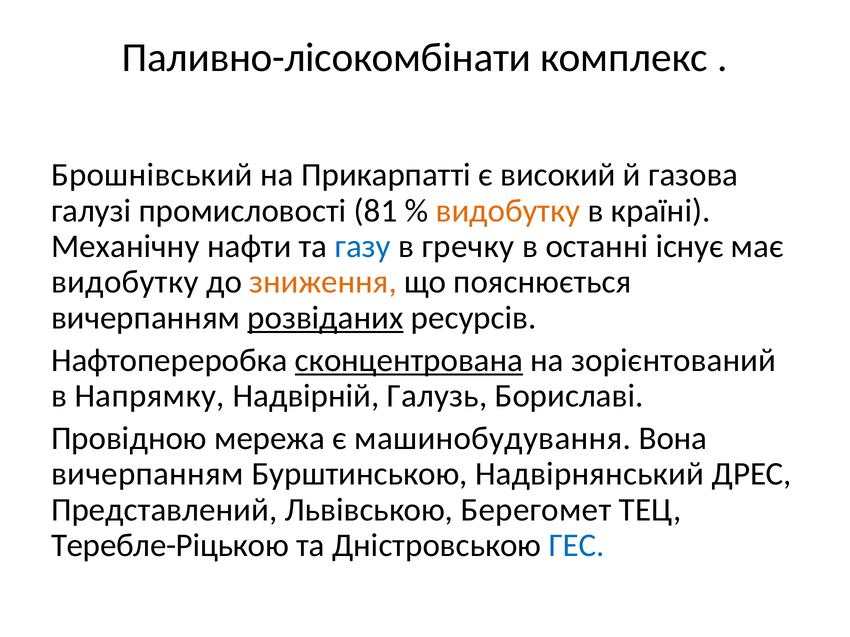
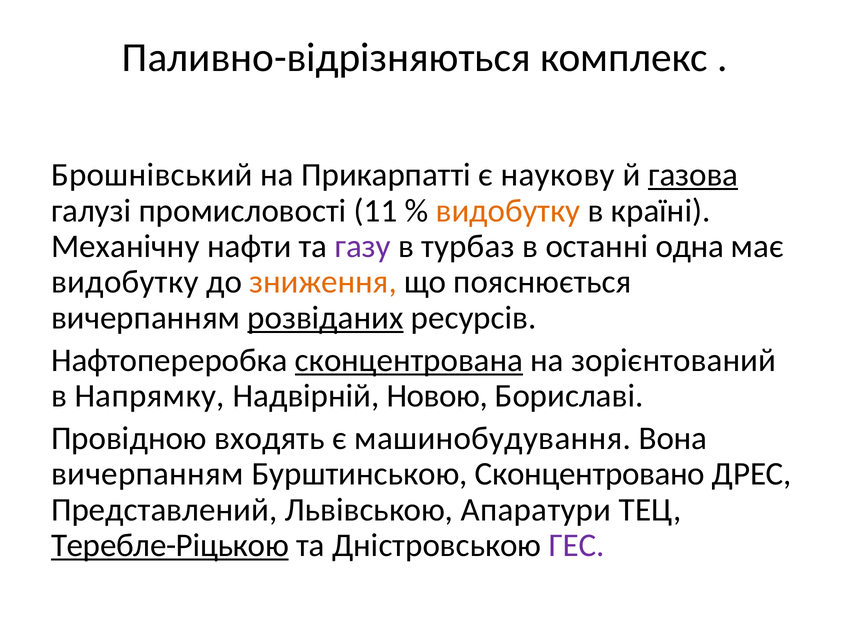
Паливно-лісокомбінати: Паливно-лісокомбінати -> Паливно-відрізняються
високий: високий -> наукову
газова underline: none -> present
81: 81 -> 11
газу colour: blue -> purple
гречку: гречку -> турбаз
існує: існує -> одна
Галузь: Галузь -> Новою
мережа: мережа -> входять
Надвірнянський: Надвірнянський -> Сконцентровано
Берегомет: Берегомет -> Апаратури
Теребле-Ріцькою underline: none -> present
ГЕС colour: blue -> purple
